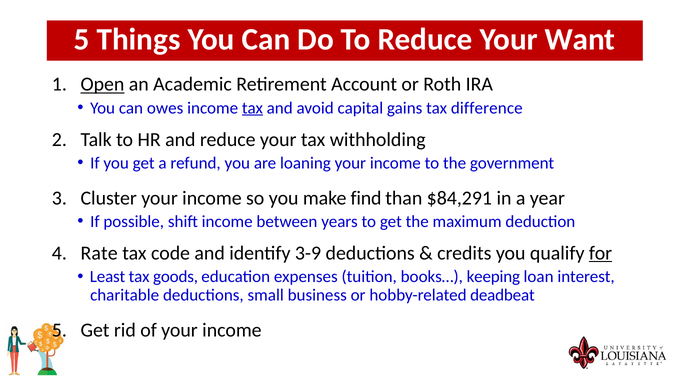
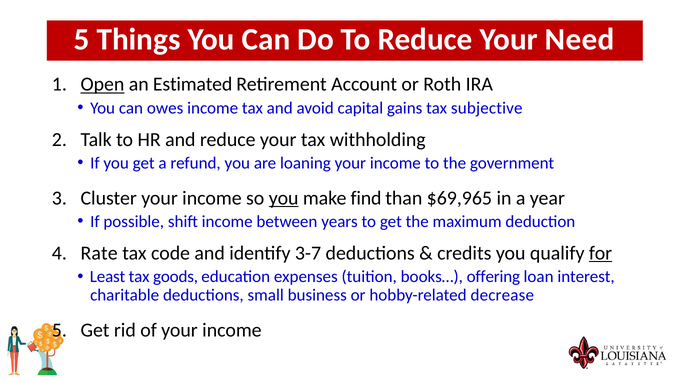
Want: Want -> Need
Academic: Academic -> Estimated
tax at (252, 108) underline: present -> none
difference: difference -> subjective
you at (284, 198) underline: none -> present
$84,291: $84,291 -> $69,965
3-9: 3-9 -> 3-7
keeping: keeping -> offering
deadbeat: deadbeat -> decrease
